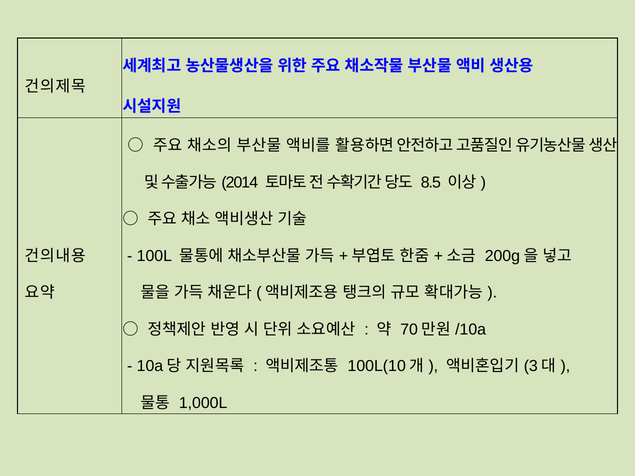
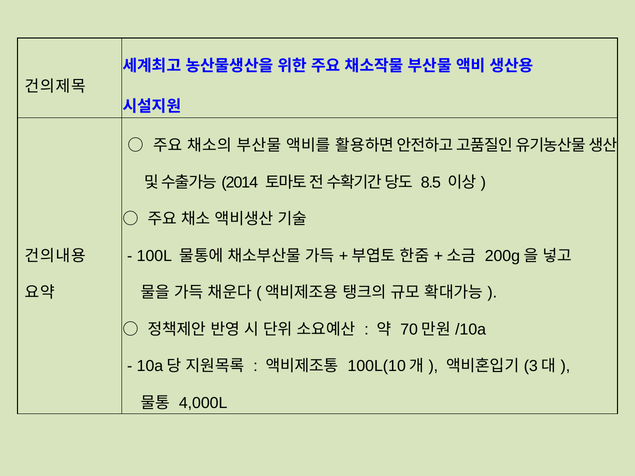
1,000L: 1,000L -> 4,000L
